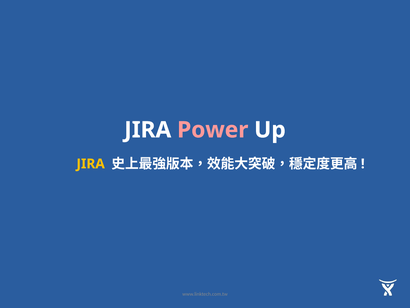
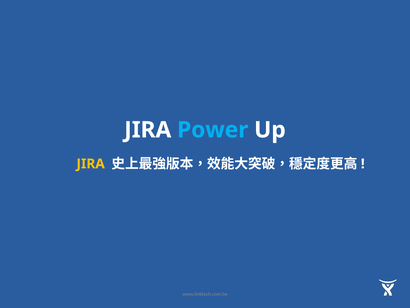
Power colour: pink -> light blue
